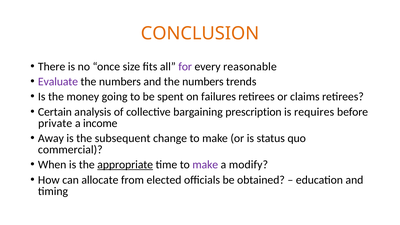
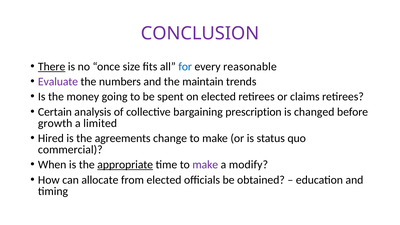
CONCLUSION colour: orange -> purple
There underline: none -> present
for colour: purple -> blue
and the numbers: numbers -> maintain
on failures: failures -> elected
requires: requires -> changed
private: private -> growth
income: income -> limited
Away: Away -> Hired
subsequent: subsequent -> agreements
